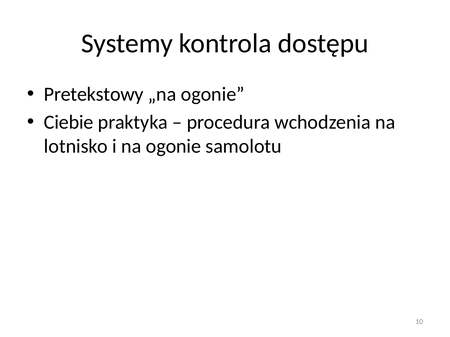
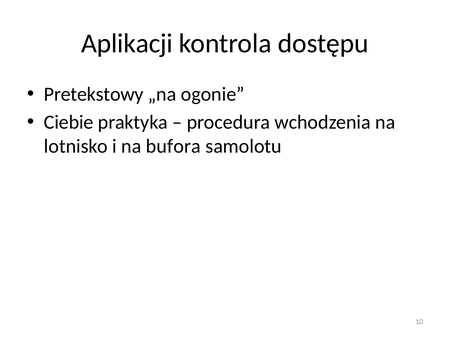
Systemy: Systemy -> Aplikacji
na ogonie: ogonie -> bufora
